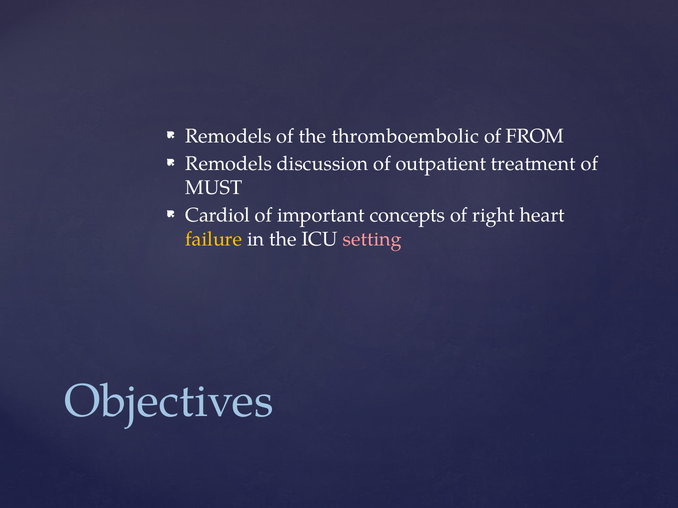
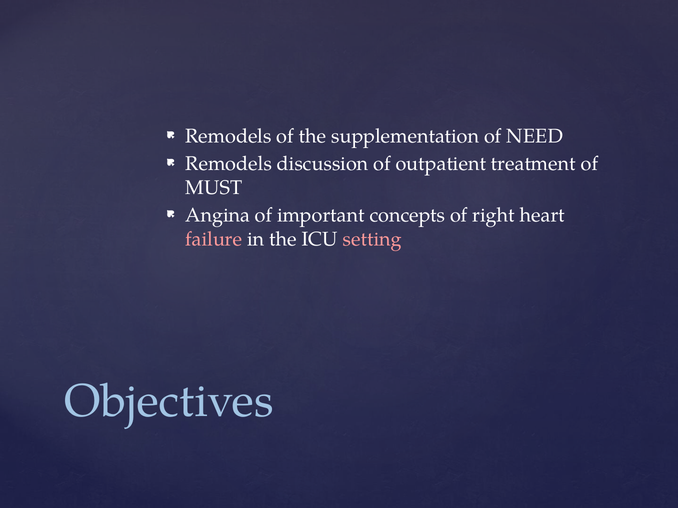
thromboembolic: thromboembolic -> supplementation
FROM: FROM -> NEED
Cardiol: Cardiol -> Angina
failure colour: yellow -> pink
